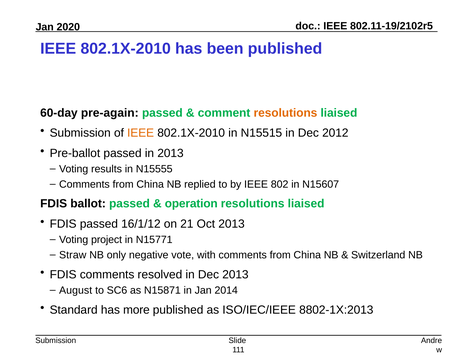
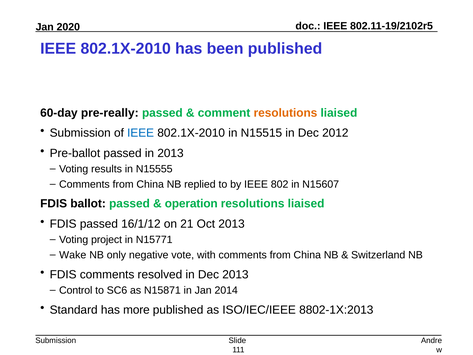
pre-again: pre-again -> pre-really
IEEE at (141, 133) colour: orange -> blue
Straw: Straw -> Wake
August: August -> Control
